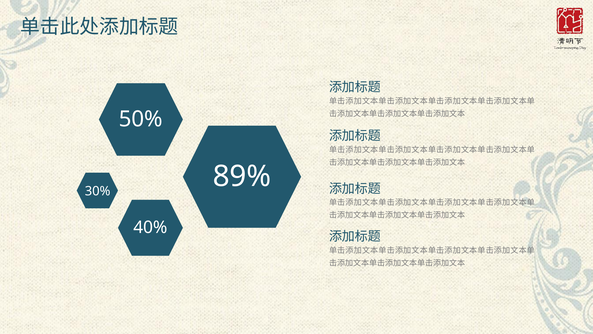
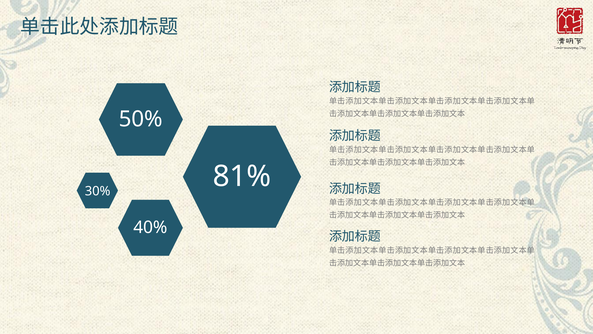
89%: 89% -> 81%
